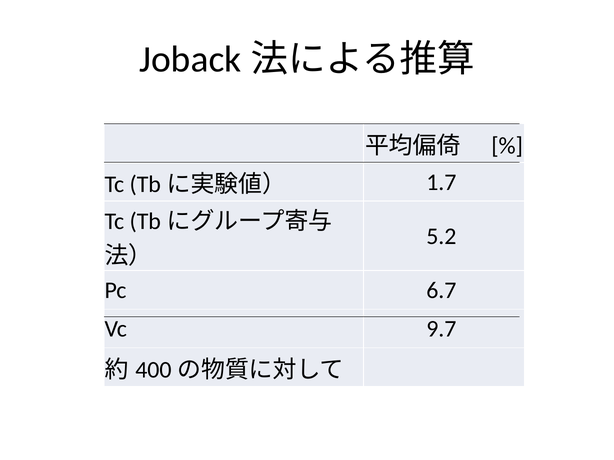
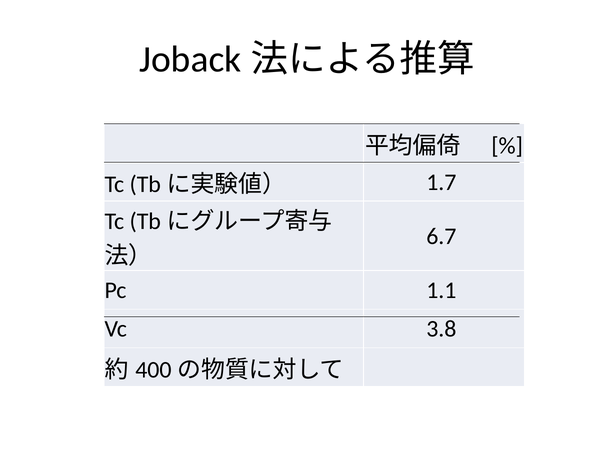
5.2: 5.2 -> 6.7
6.7: 6.7 -> 1.1
9.7: 9.7 -> 3.8
